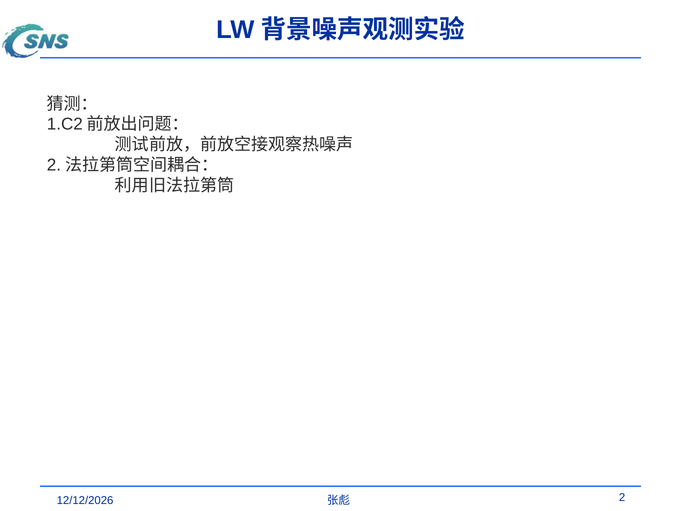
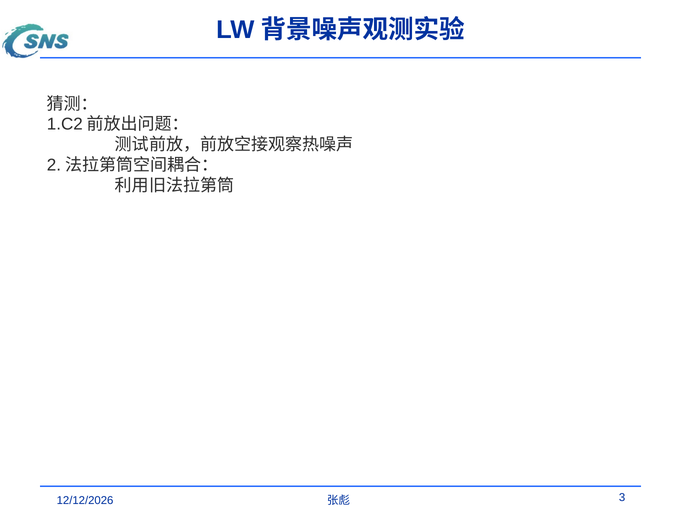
2: 2 -> 3
